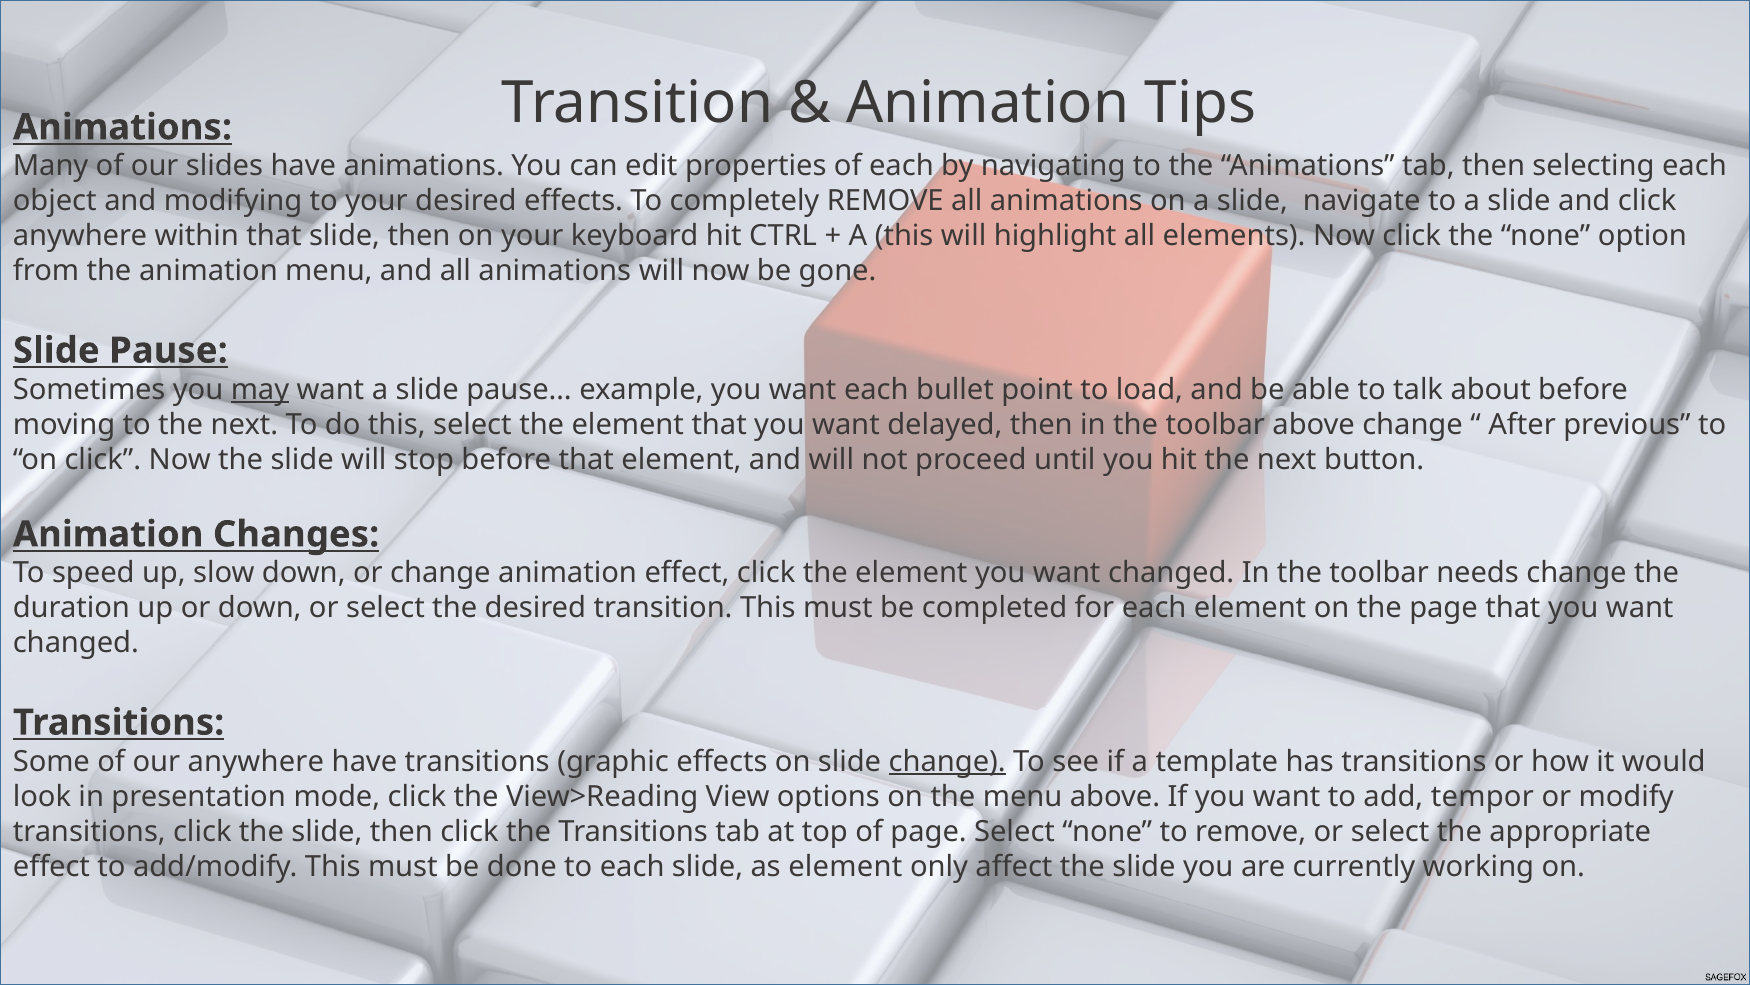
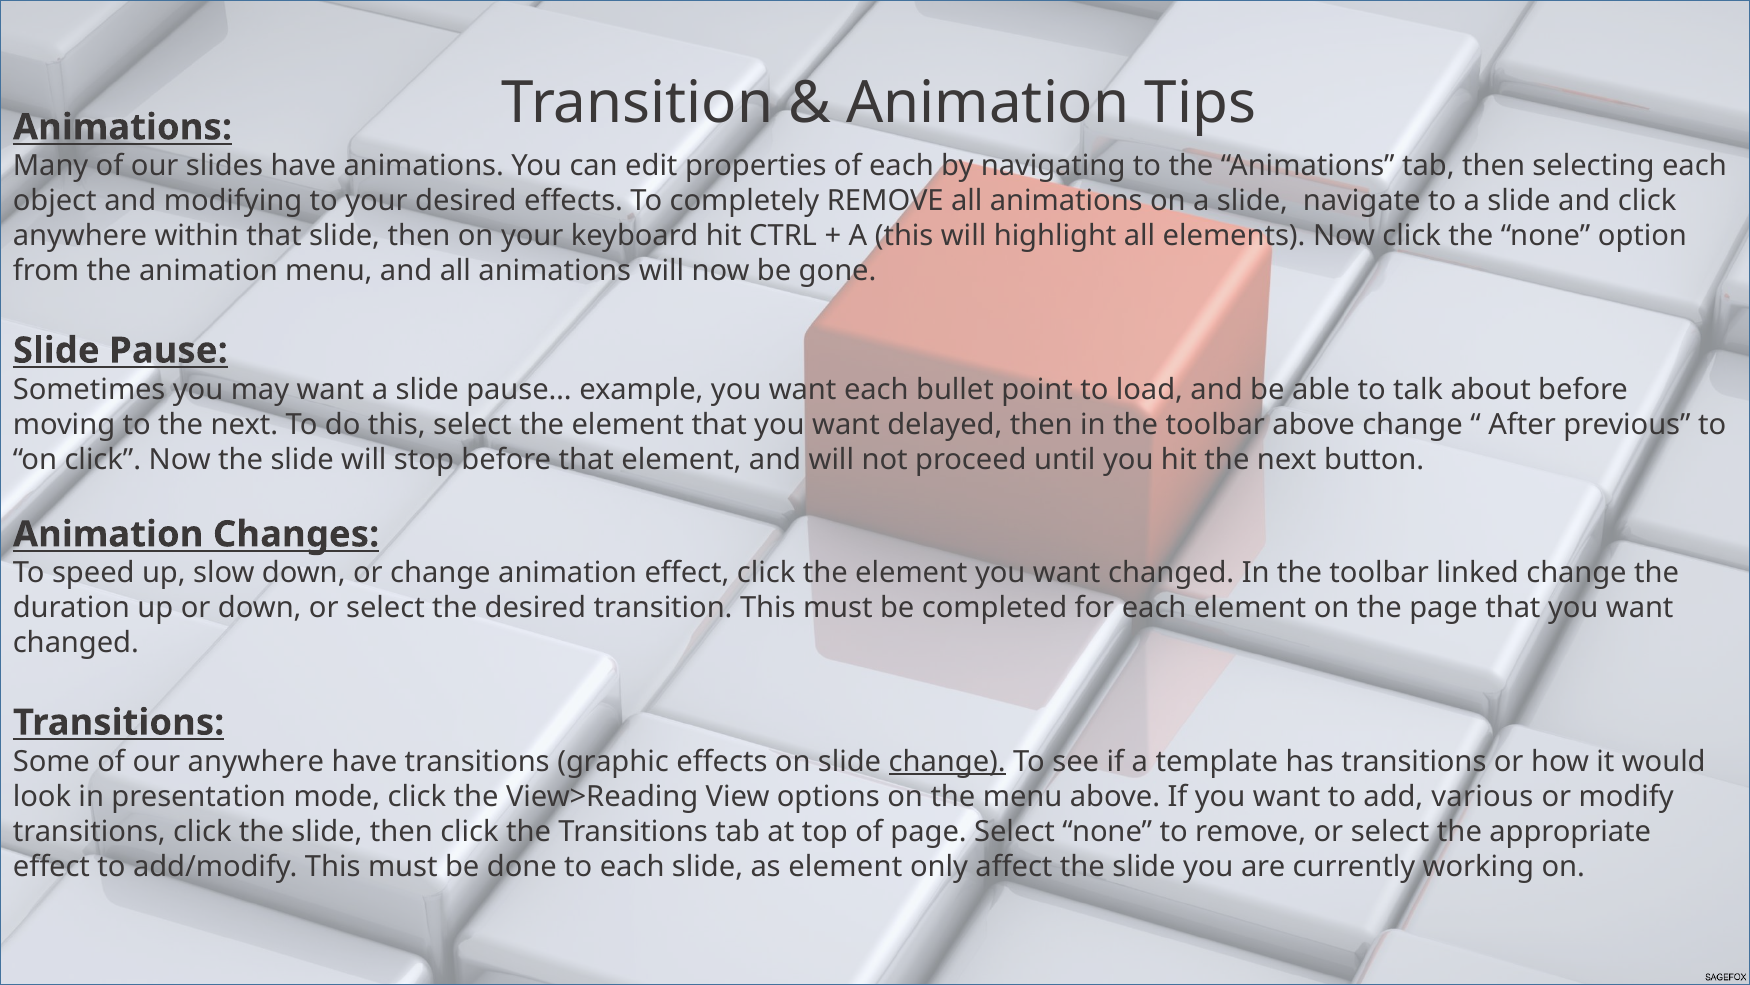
may underline: present -> none
needs: needs -> linked
tempor: tempor -> various
